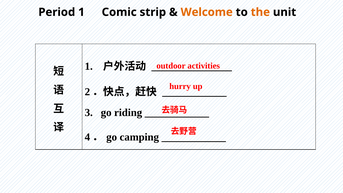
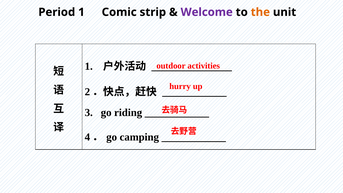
Welcome colour: orange -> purple
